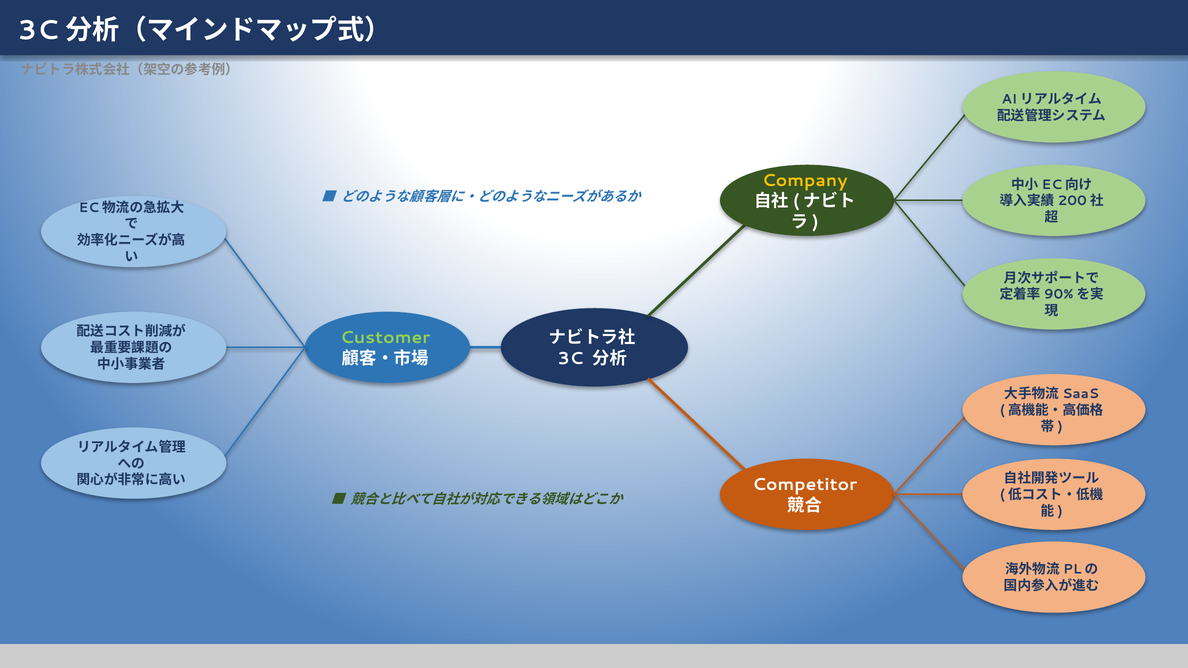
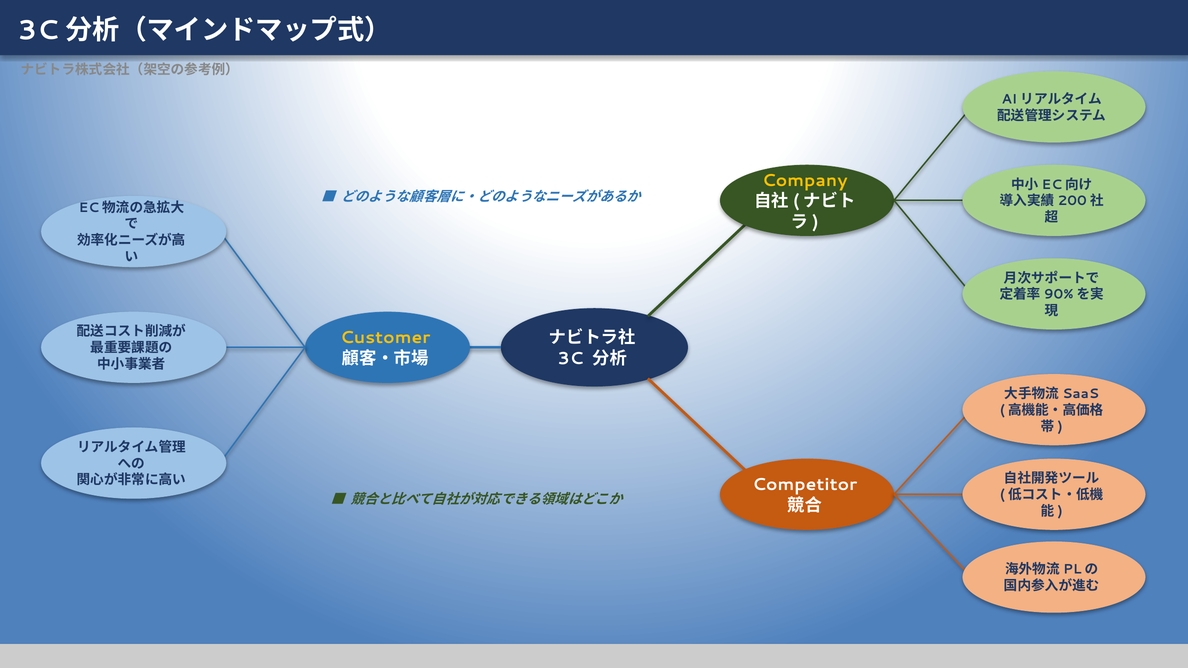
Customer colour: light green -> yellow
